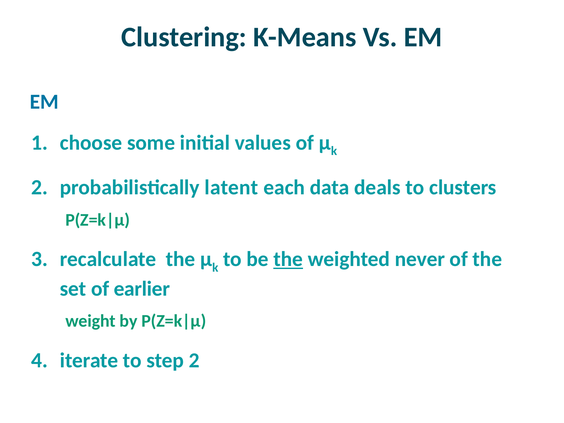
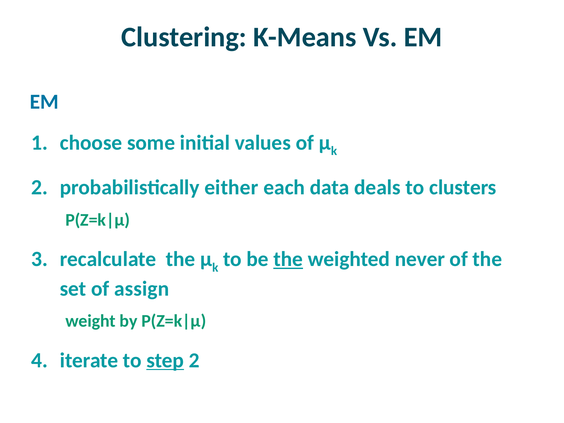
latent: latent -> either
earlier: earlier -> assign
step underline: none -> present
